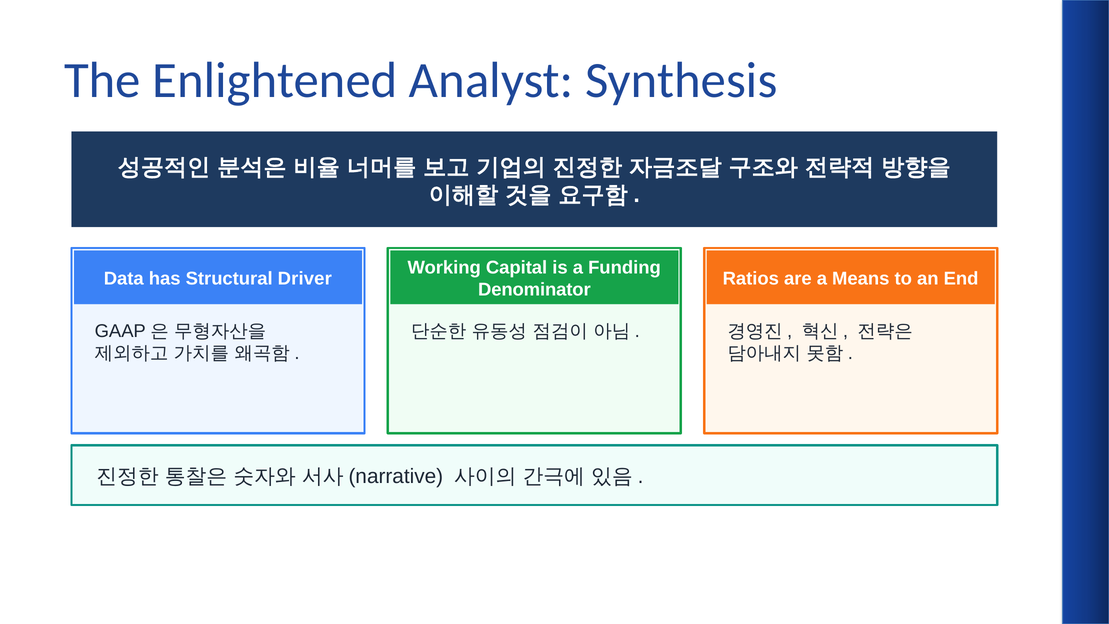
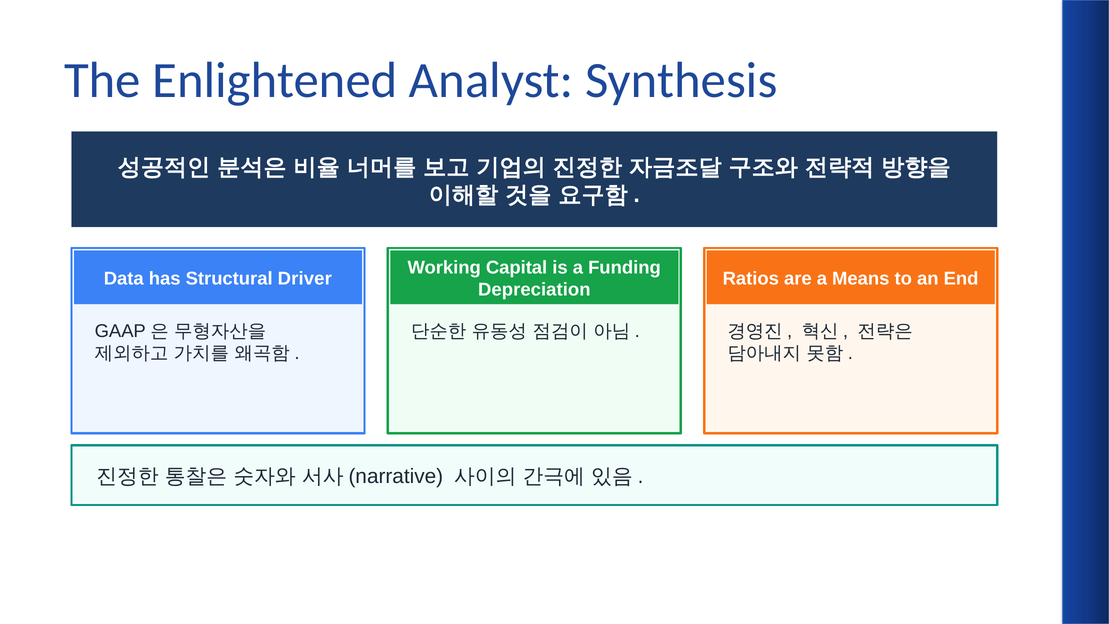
Denominator: Denominator -> Depreciation
